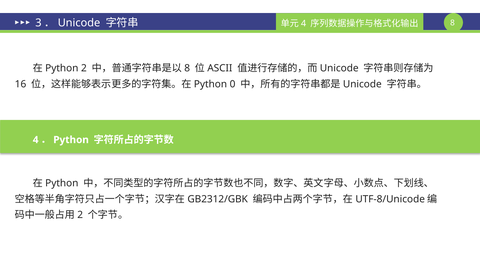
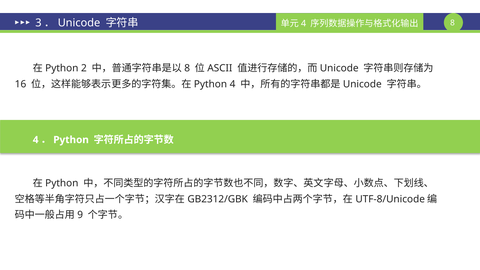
0 at (233, 84): 0 -> 4
2 at (80, 215): 2 -> 9
